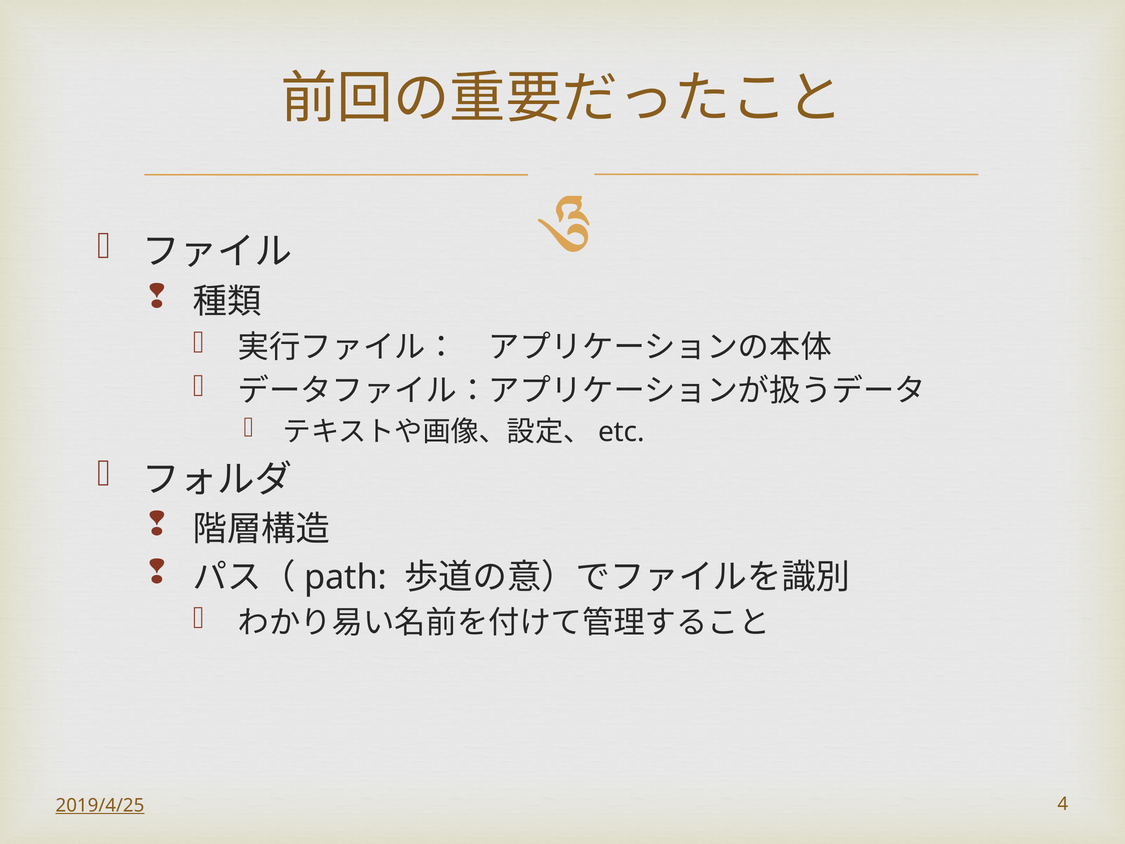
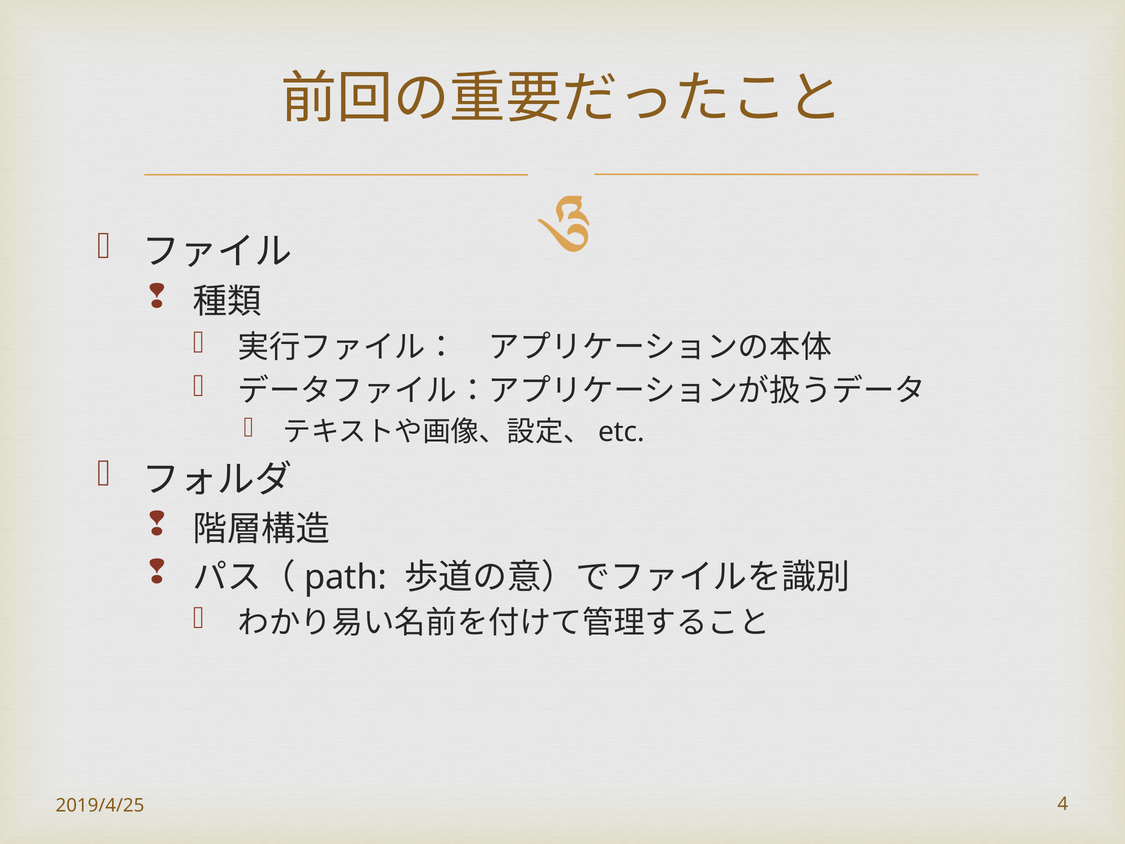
2019/4/25 underline: present -> none
